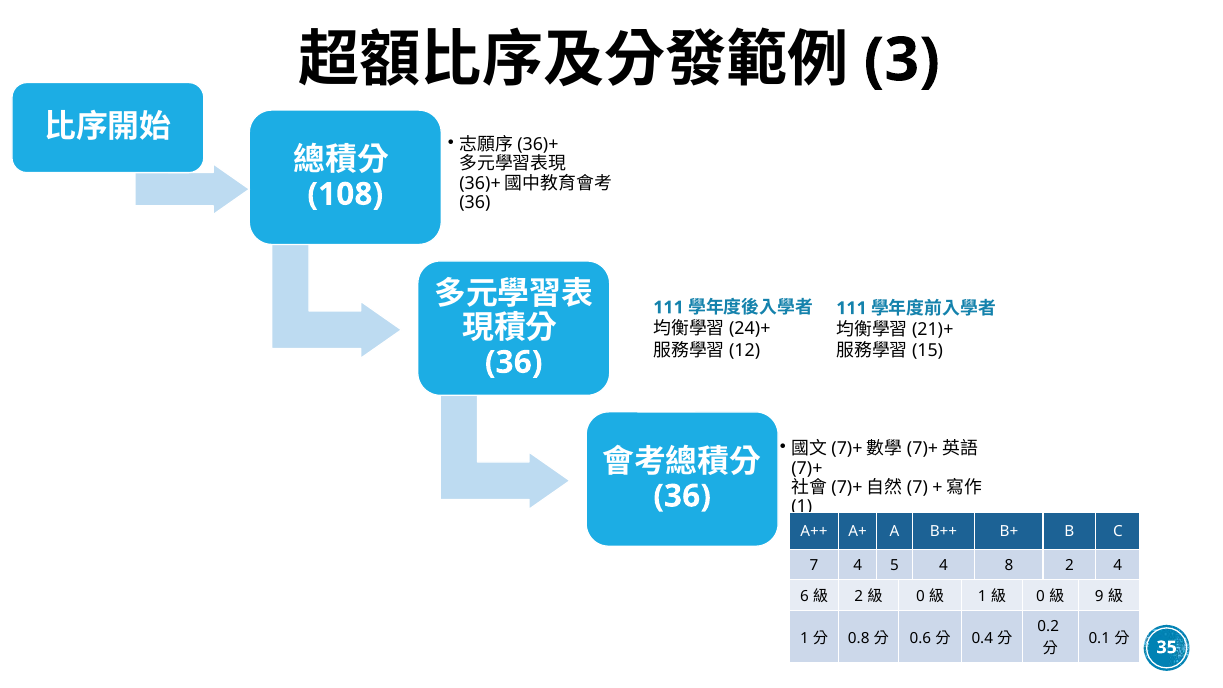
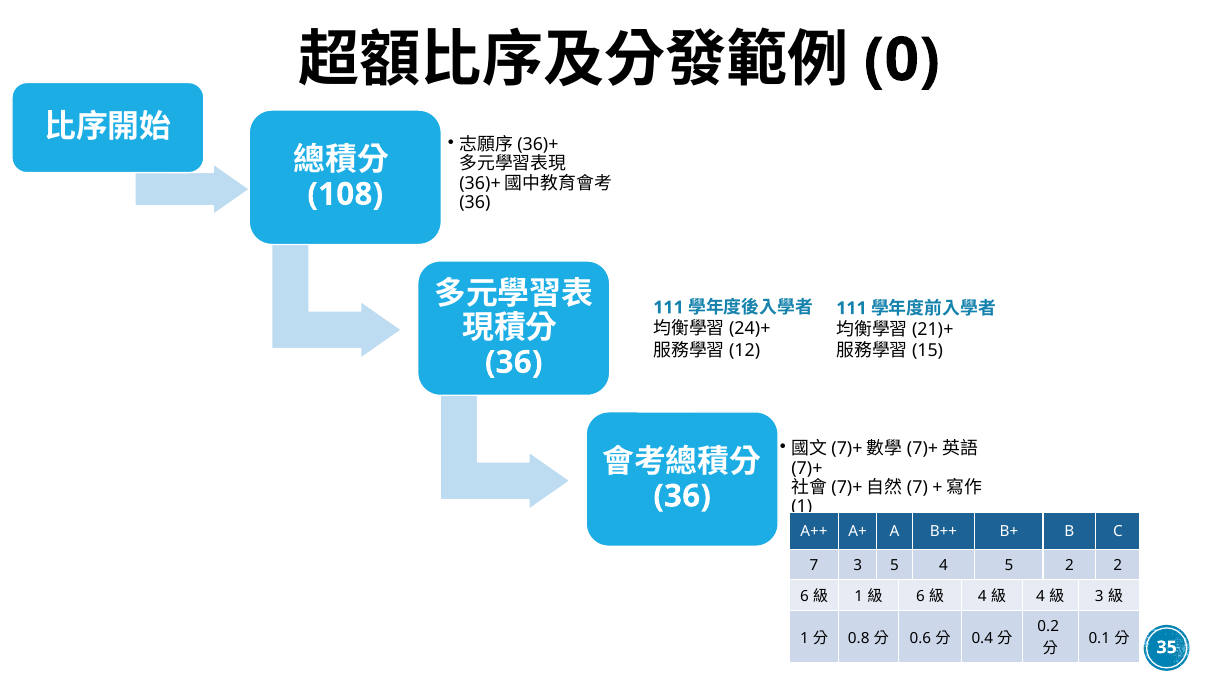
3: 3 -> 0
7 4: 4 -> 3
4 8: 8 -> 5
2 4: 4 -> 2
2 at (859, 597): 2 -> 1
0 at (920, 597): 0 -> 6
1 at (982, 597): 1 -> 4
0 at (1041, 597): 0 -> 4
9 at (1099, 597): 9 -> 3
